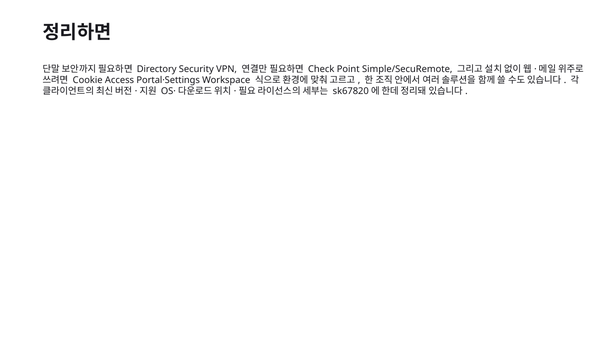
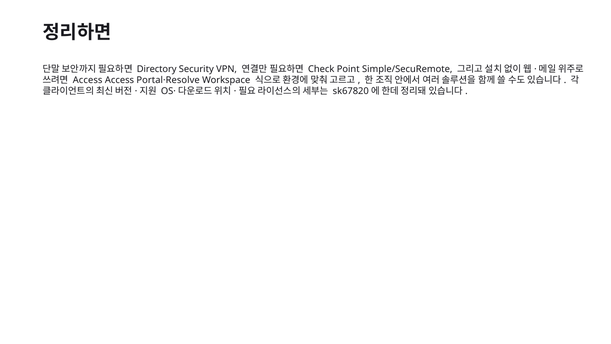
Cookie at (88, 80): Cookie -> Access
Portal·Settings: Portal·Settings -> Portal·Resolve
